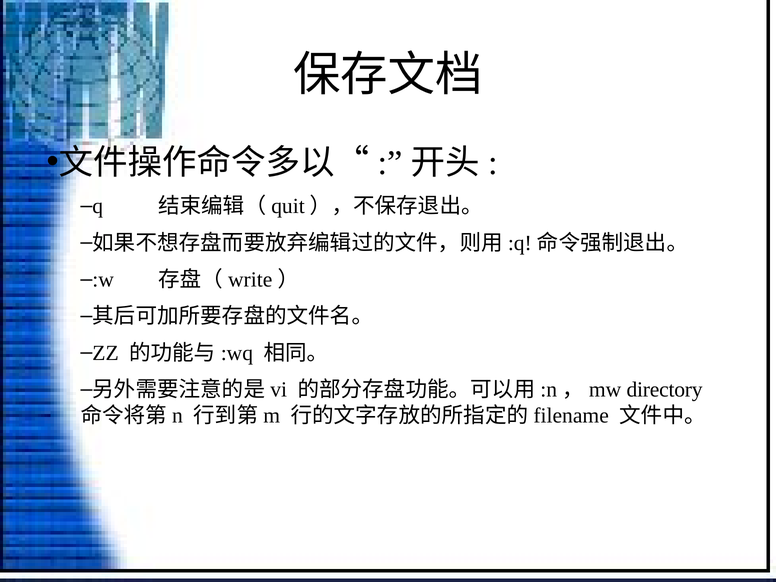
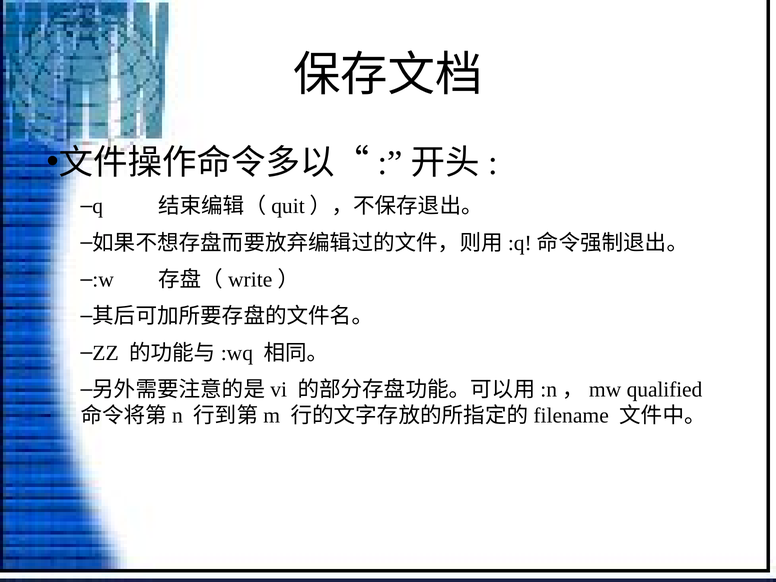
directory: directory -> qualified
